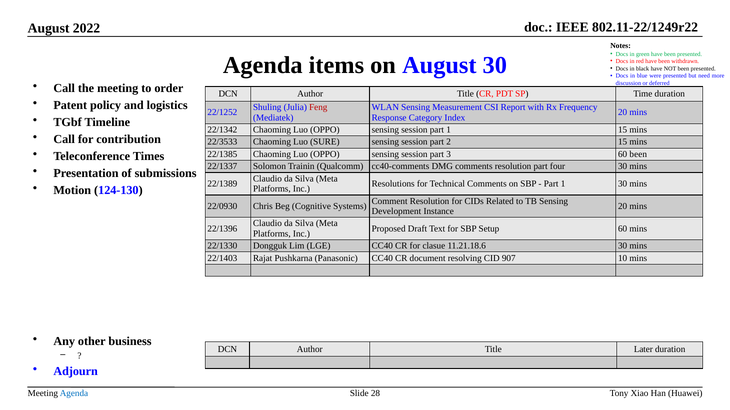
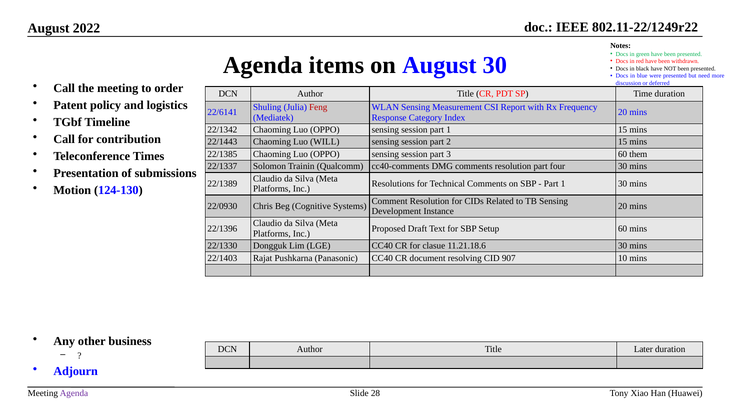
22/1252: 22/1252 -> 22/6141
22/3533: 22/3533 -> 22/1443
SURE: SURE -> WILL
60 been: been -> them
Agenda at (74, 394) colour: blue -> purple
